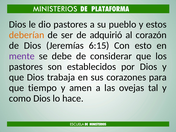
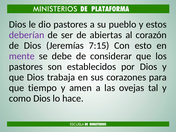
deberían colour: orange -> purple
adquirió: adquirió -> abiertas
6:15: 6:15 -> 7:15
